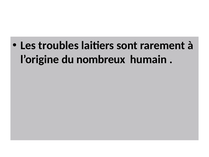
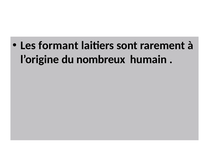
troubles: troubles -> formant
